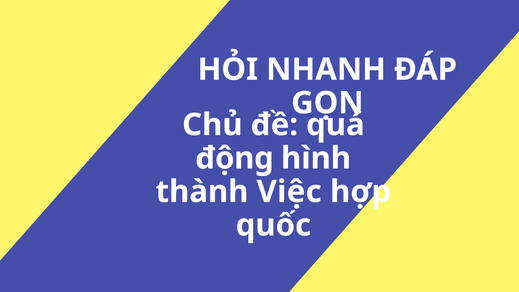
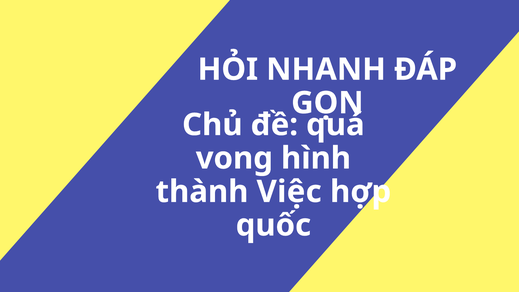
động: động -> vọng
